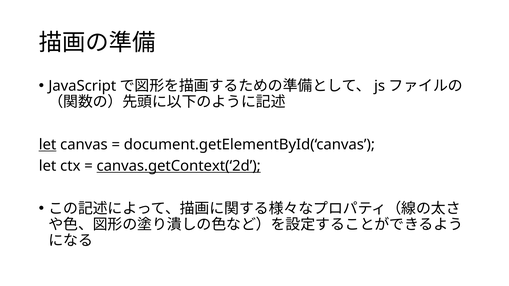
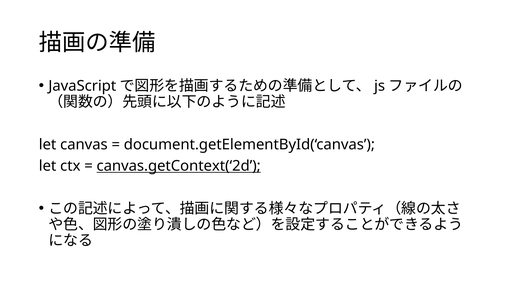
let at (48, 145) underline: present -> none
